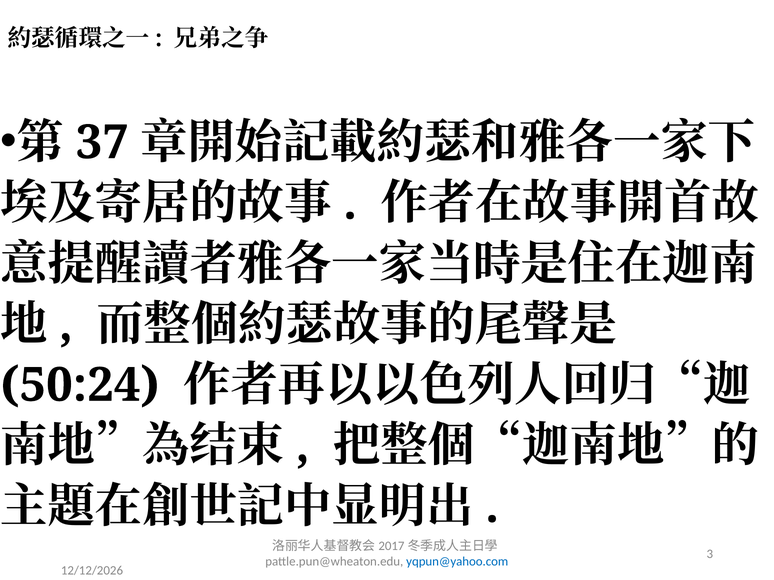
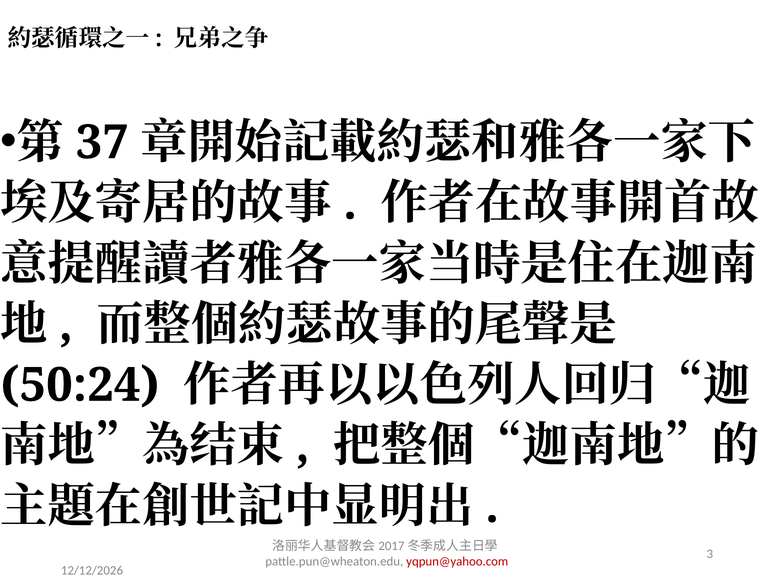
yqpun@yahoo.com colour: blue -> red
